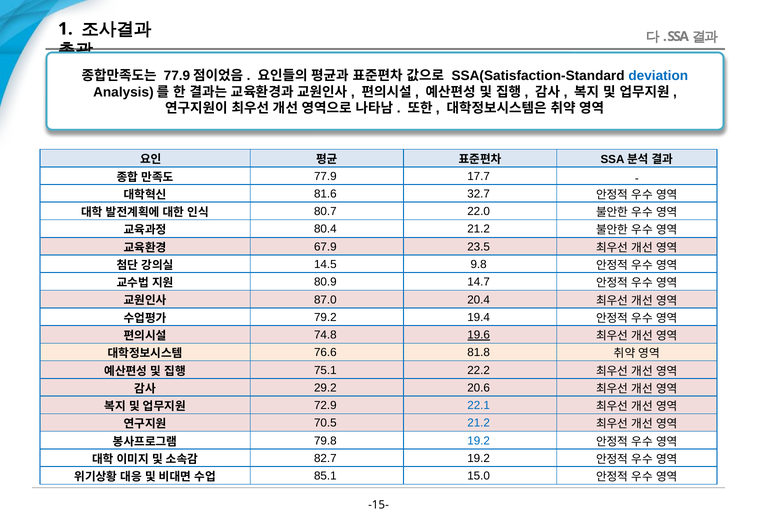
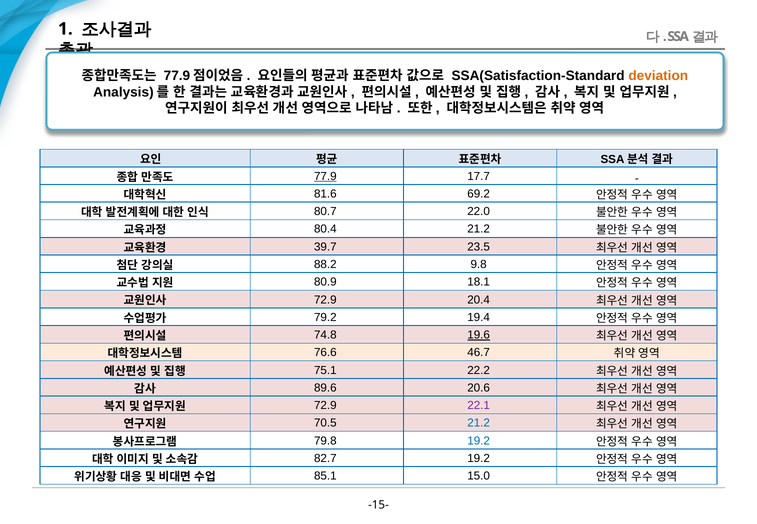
deviation colour: blue -> orange
77.9 underline: none -> present
32.7: 32.7 -> 69.2
67.9: 67.9 -> 39.7
14.5: 14.5 -> 88.2
14.7: 14.7 -> 18.1
87.0 at (325, 300): 87.0 -> 72.9
81.8: 81.8 -> 46.7
29.2: 29.2 -> 89.6
22.1 colour: blue -> purple
